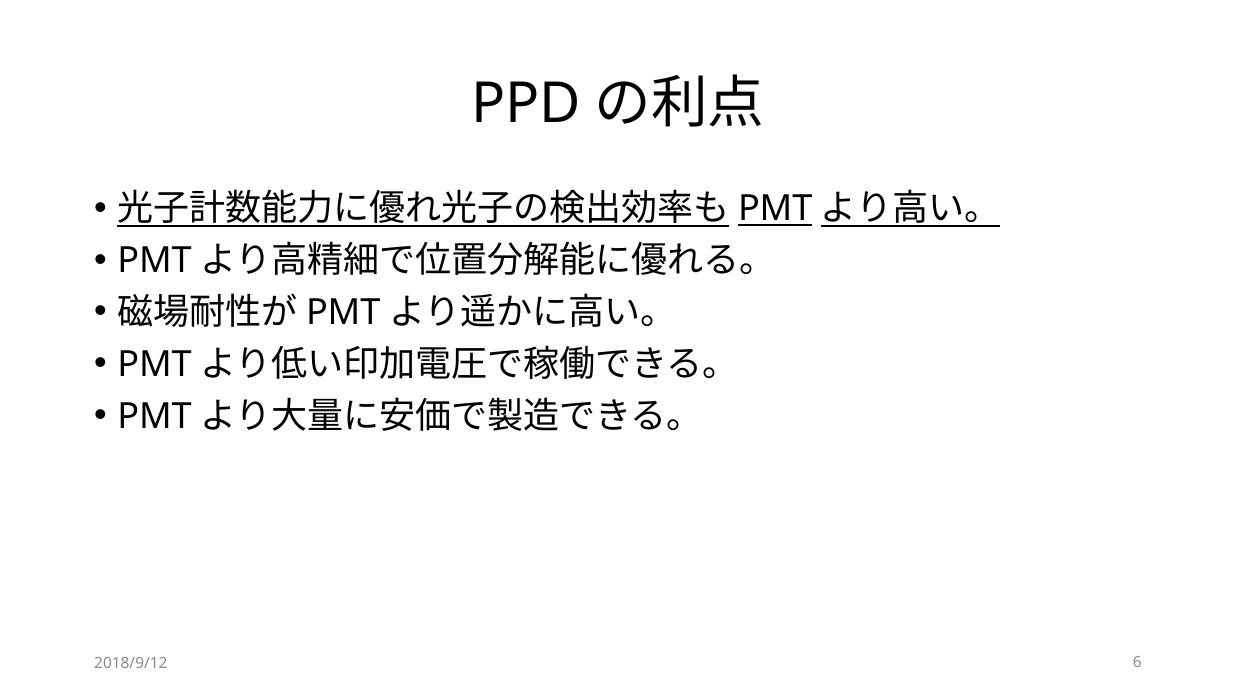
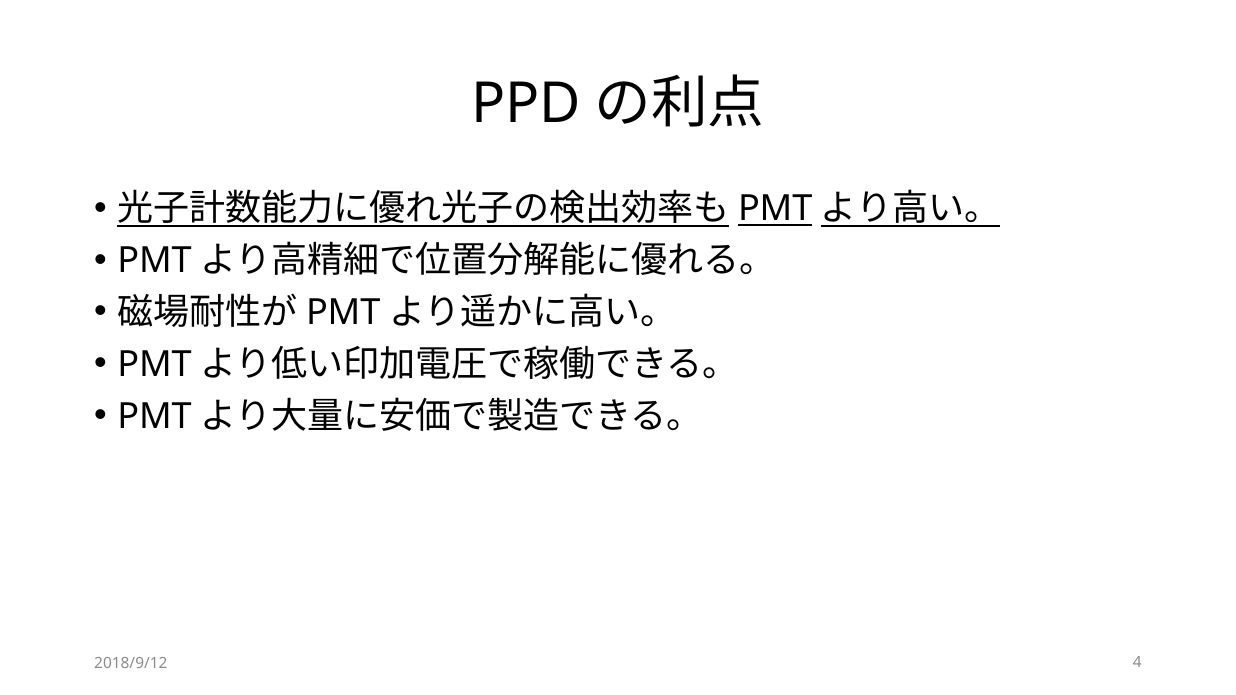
6: 6 -> 4
